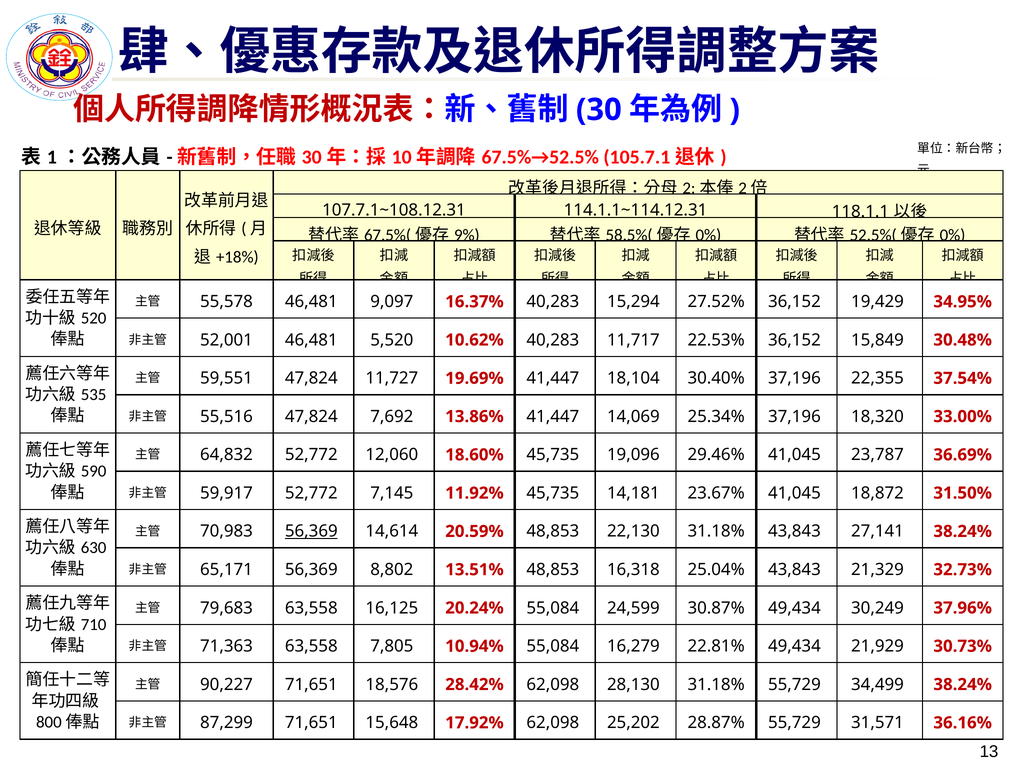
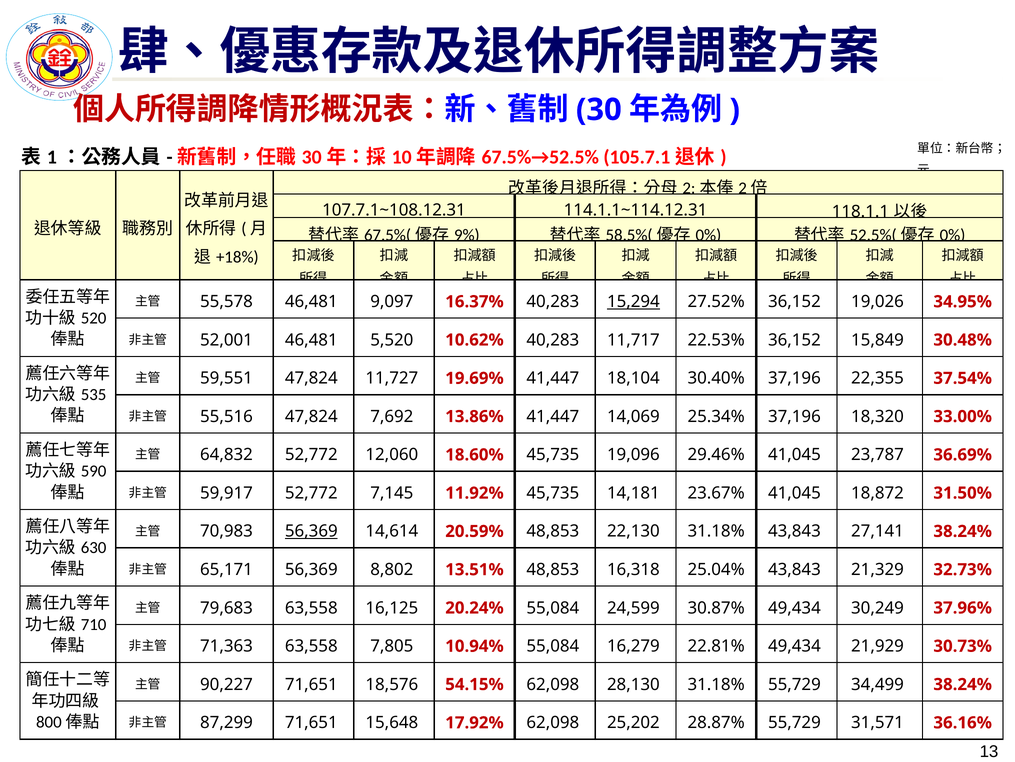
15,294 underline: none -> present
19,429: 19,429 -> 19,026
28.42%: 28.42% -> 54.15%
